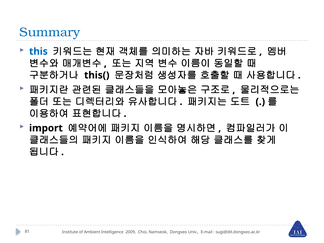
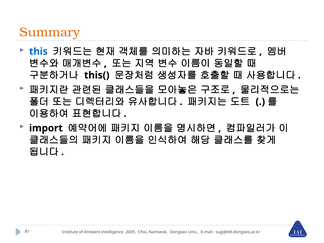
Summary colour: blue -> orange
